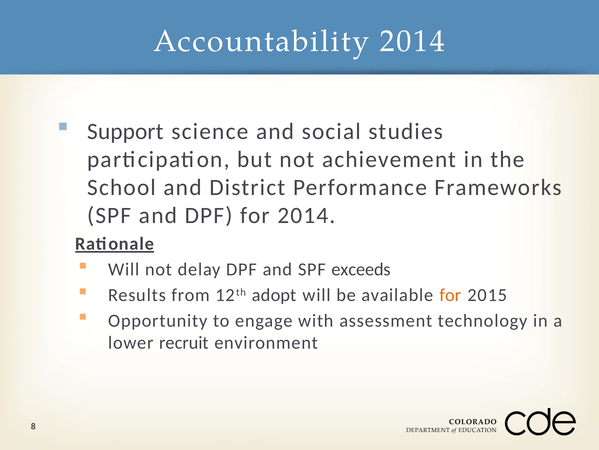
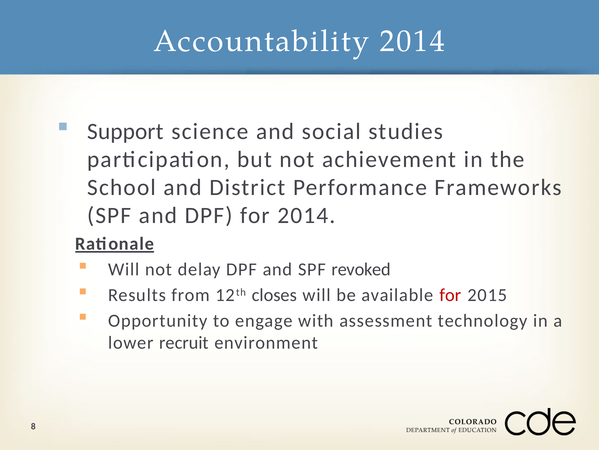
exceeds: exceeds -> revoked
adopt: adopt -> closes
for at (450, 295) colour: orange -> red
